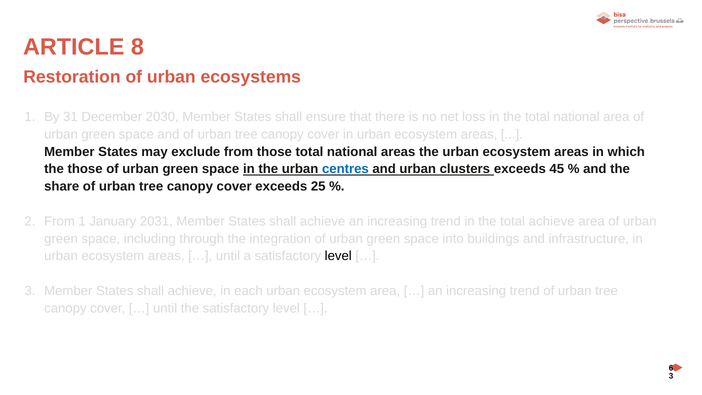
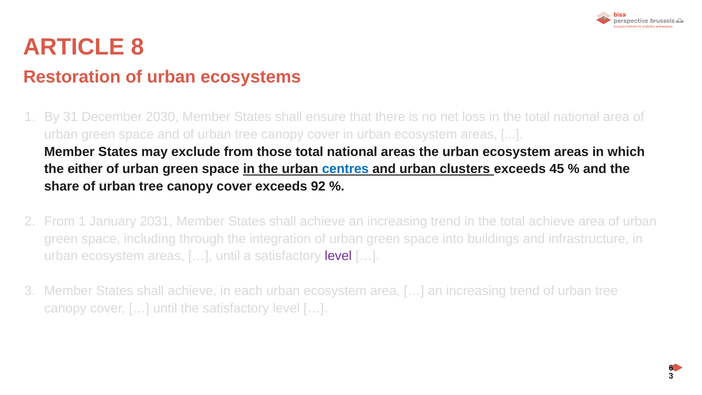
the those: those -> either
25: 25 -> 92
level at (338, 256) colour: black -> purple
